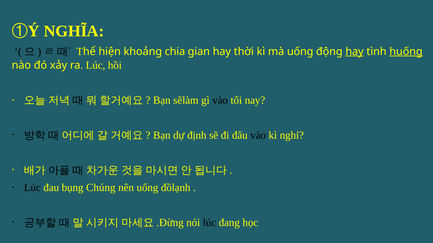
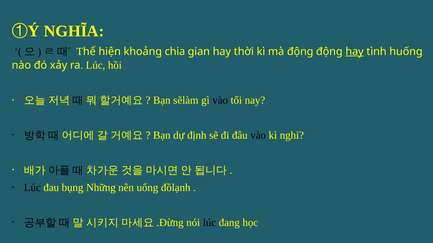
mà uống: uống -> động
huống underline: present -> none
Chúng: Chúng -> Những
